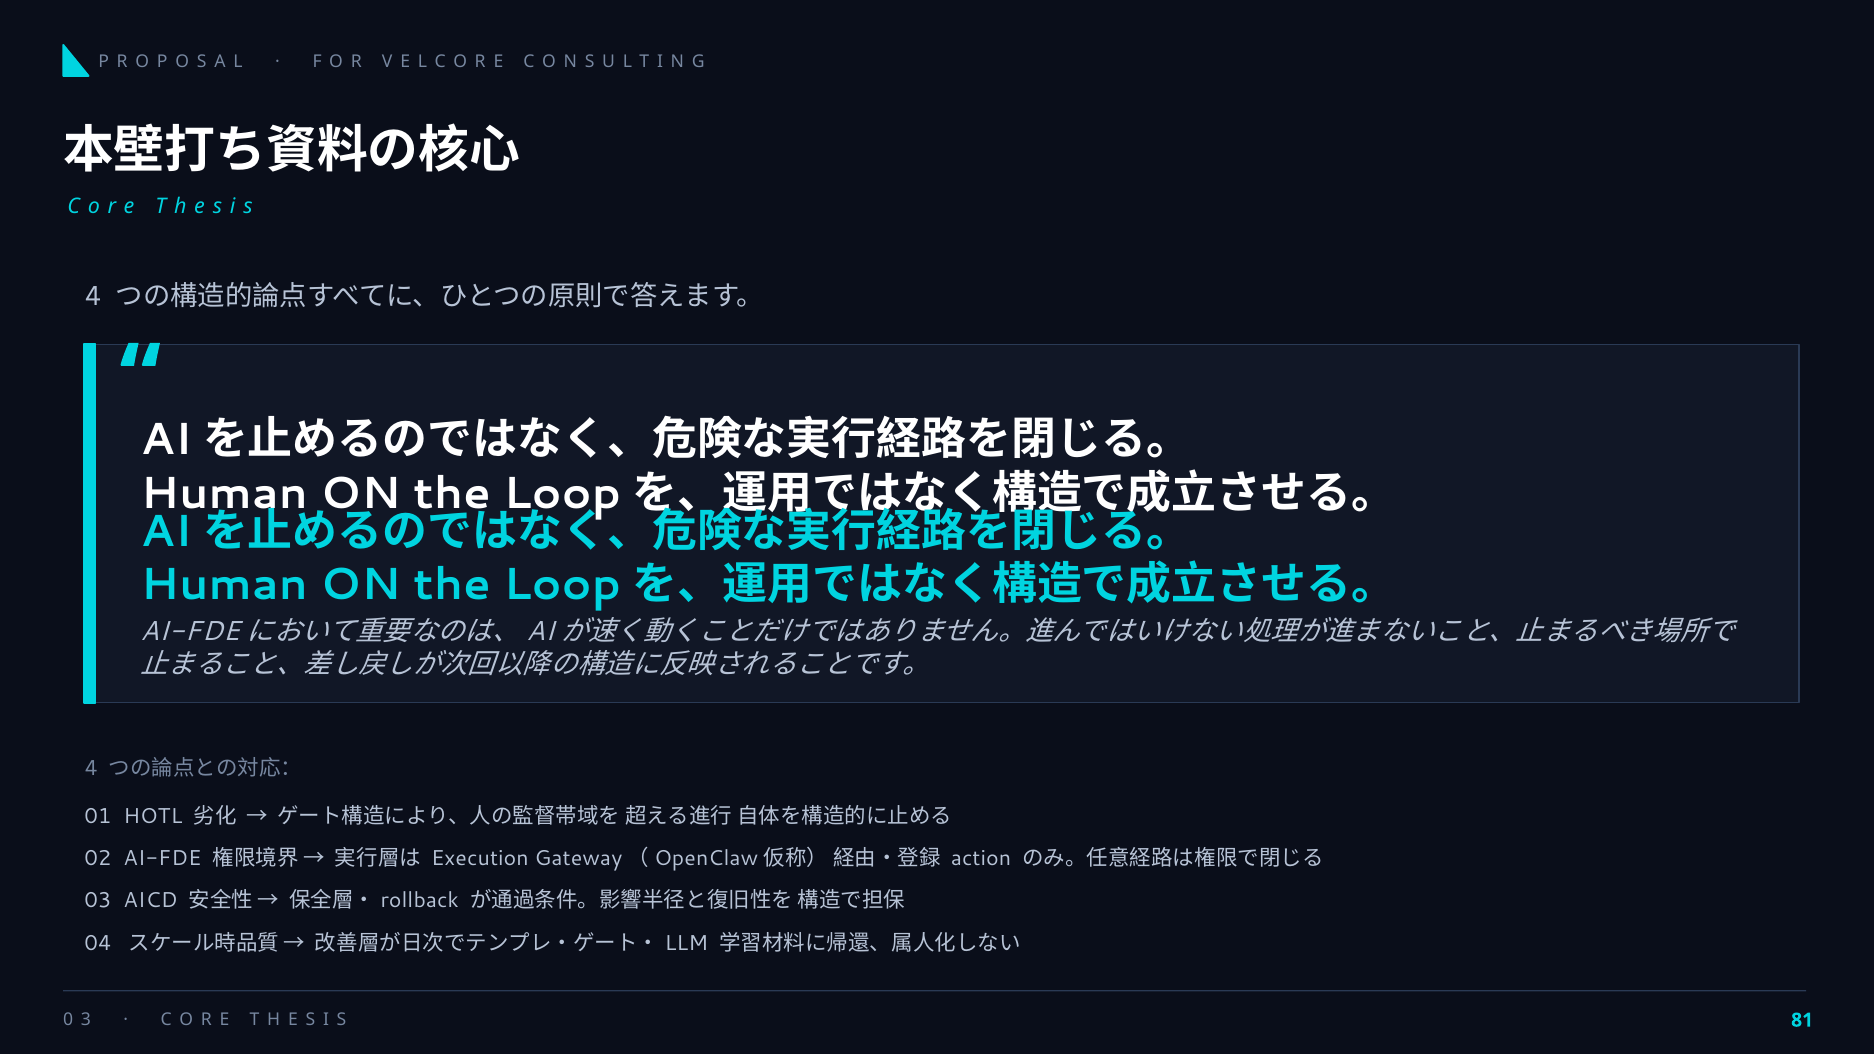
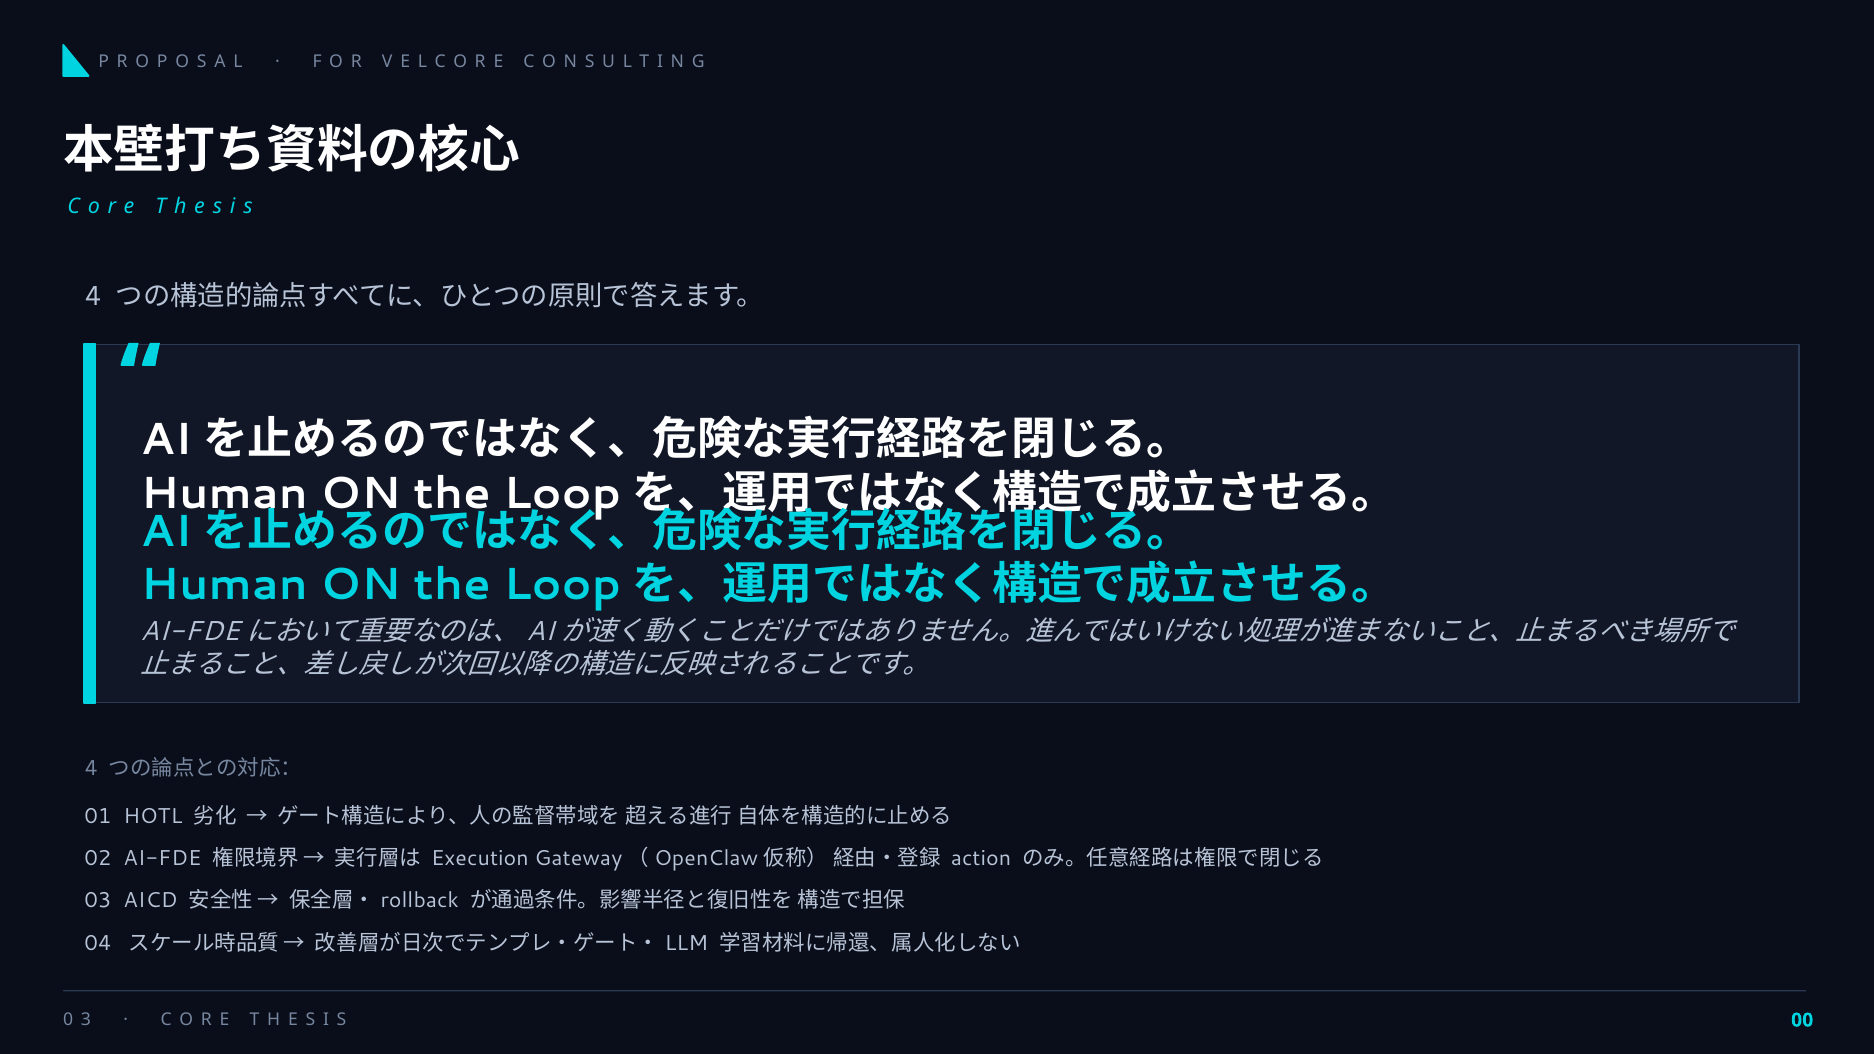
81: 81 -> 00
